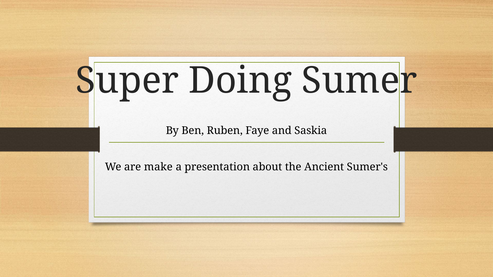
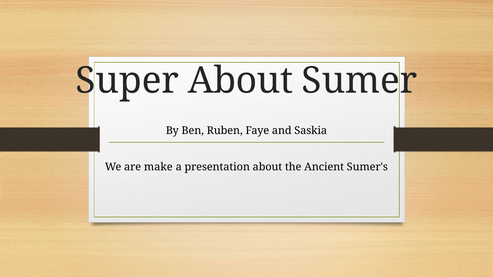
Super Doing: Doing -> About
